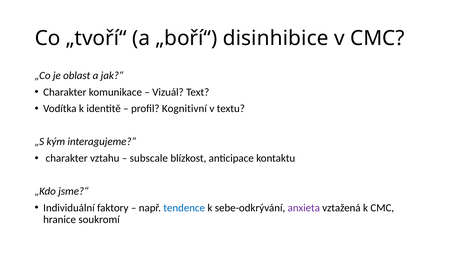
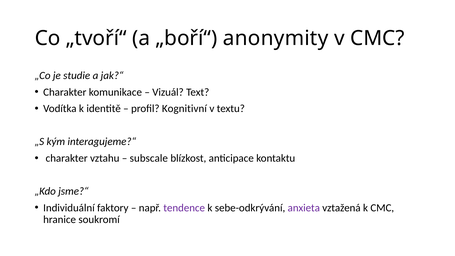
disinhibice: disinhibice -> anonymity
oblast: oblast -> studie
tendence colour: blue -> purple
